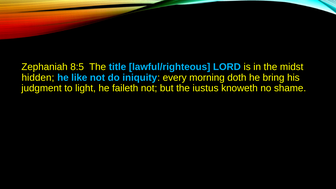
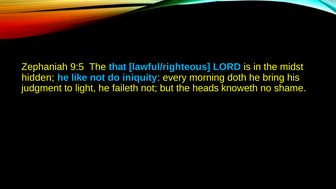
8:5: 8:5 -> 9:5
title: title -> that
iustus: iustus -> heads
